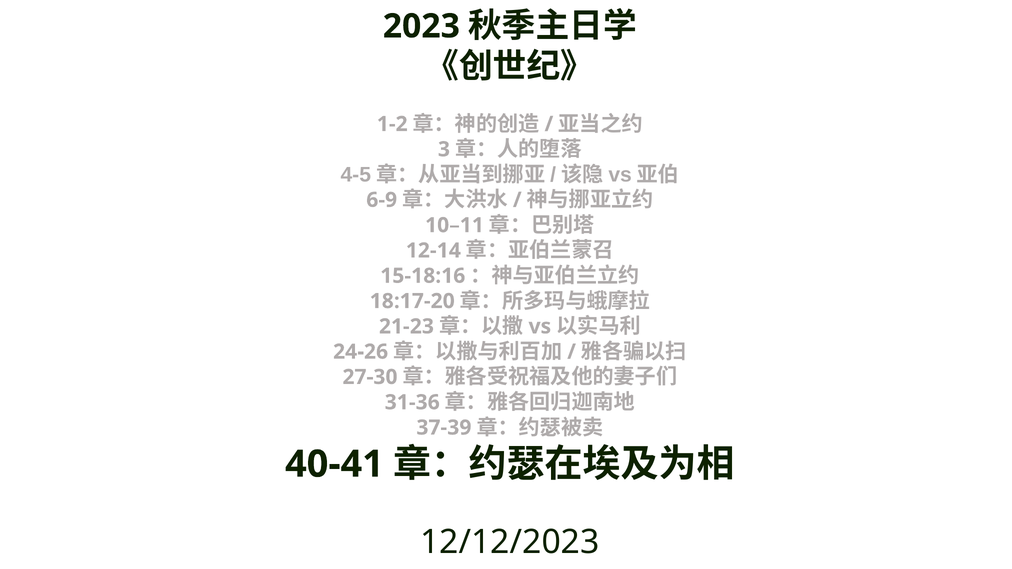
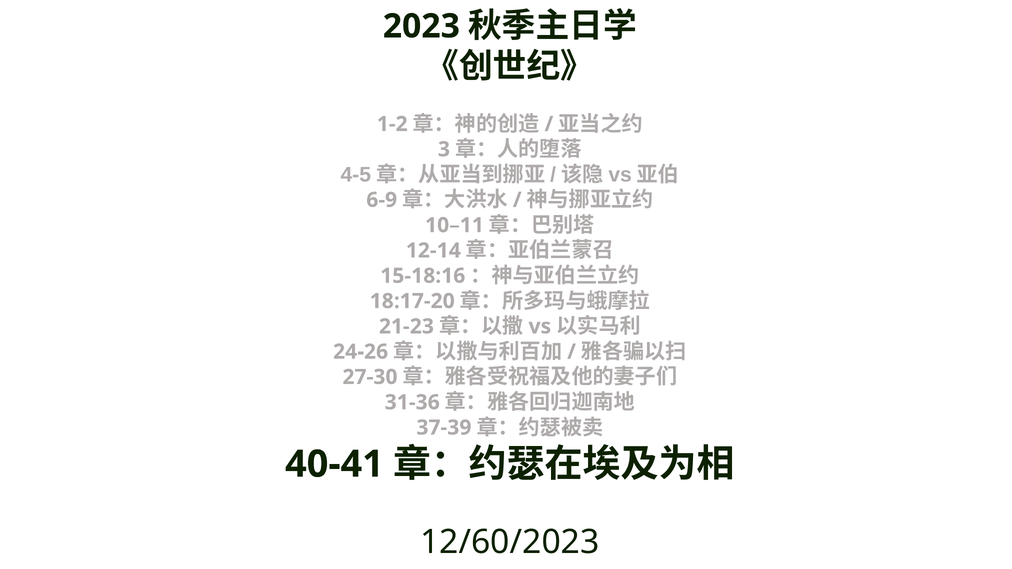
12/12/2023: 12/12/2023 -> 12/60/2023
